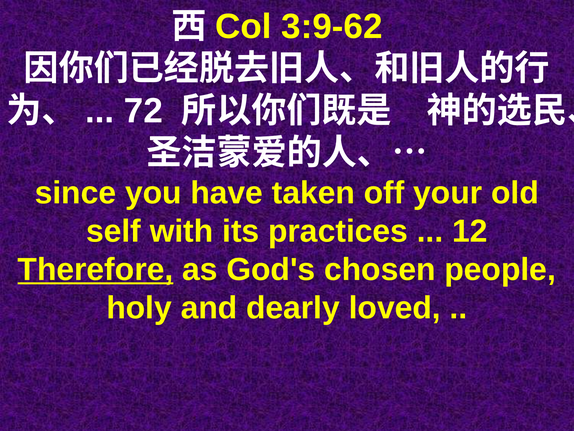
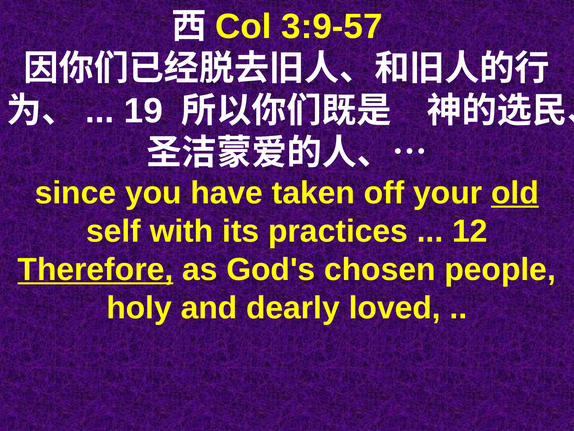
3:9-62: 3:9-62 -> 3:9-57
72: 72 -> 19
old underline: none -> present
